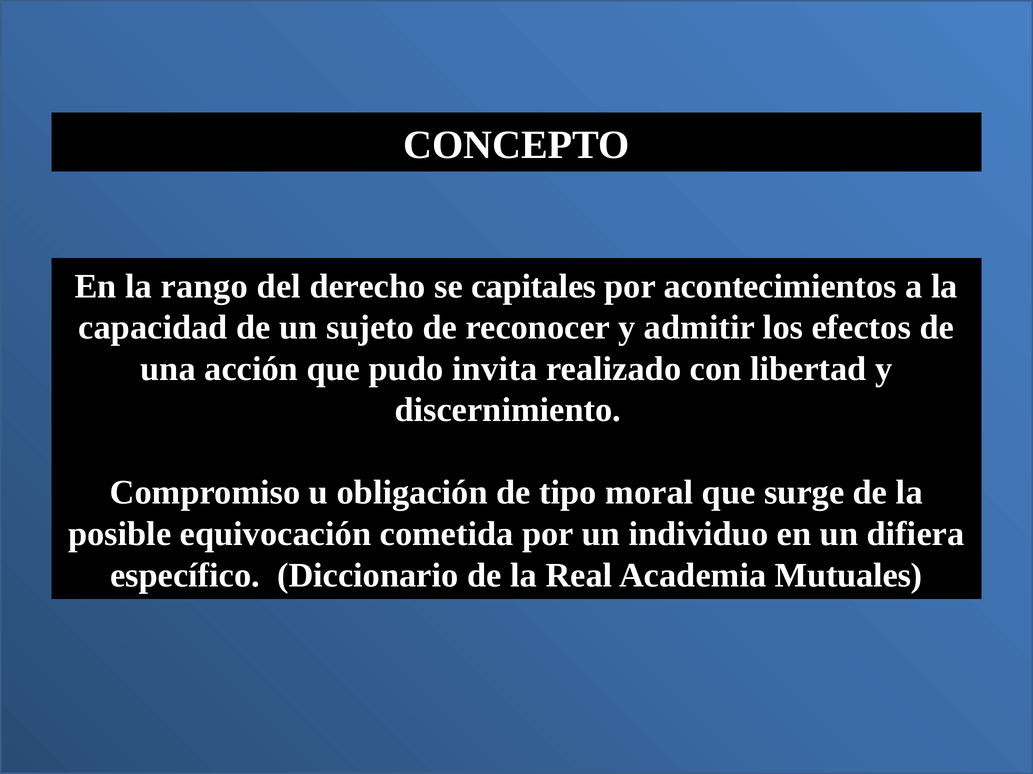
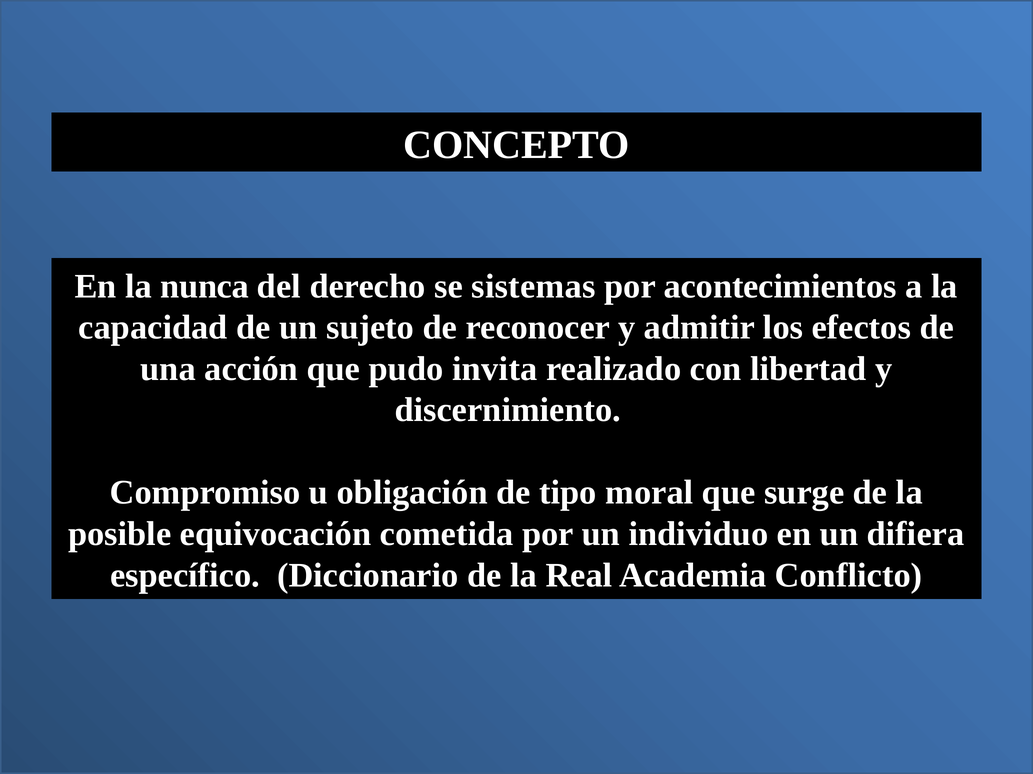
rango: rango -> nunca
capitales: capitales -> sistemas
Mutuales: Mutuales -> Conflicto
